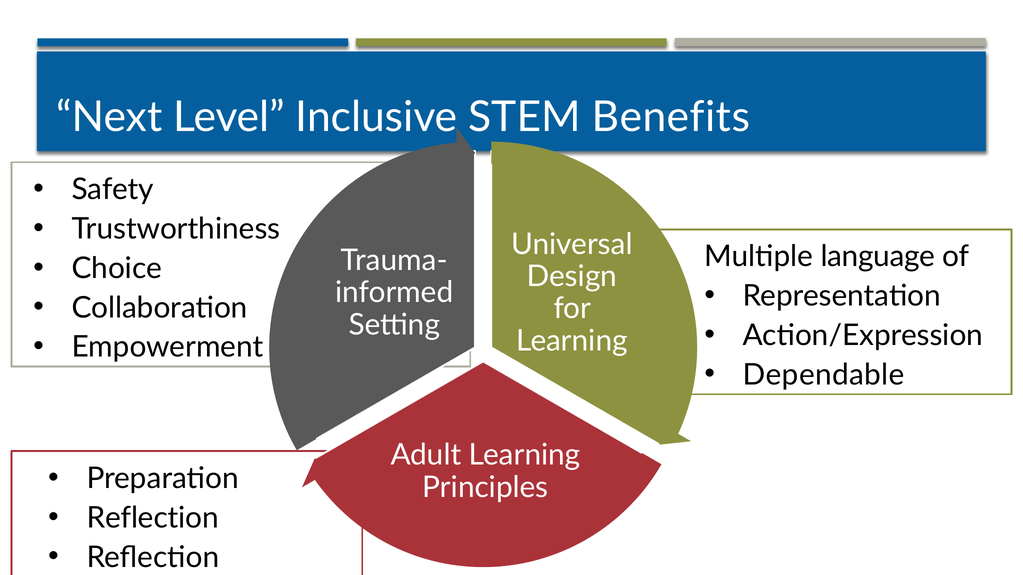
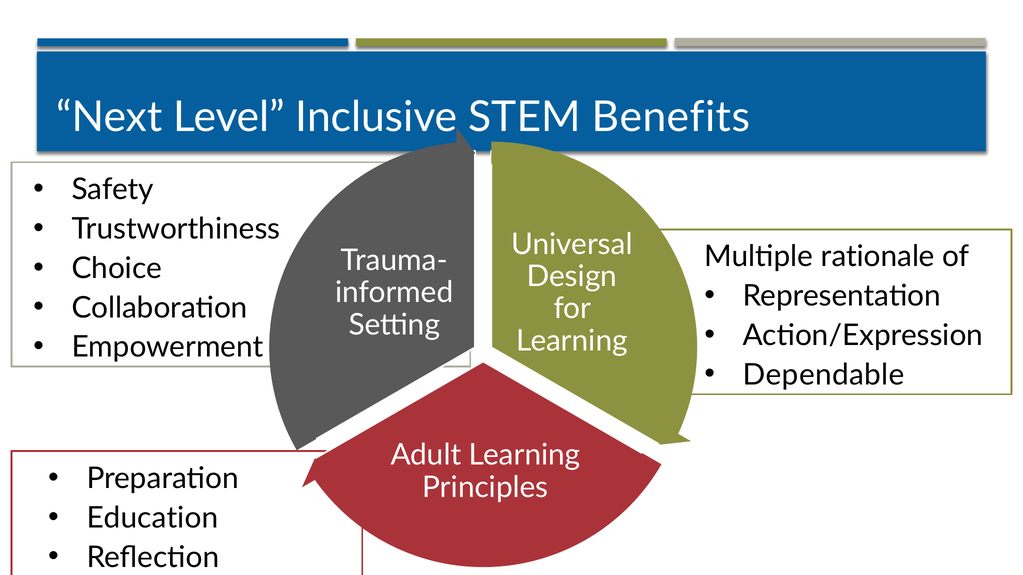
language: language -> rationale
Reflection at (153, 518): Reflection -> Education
